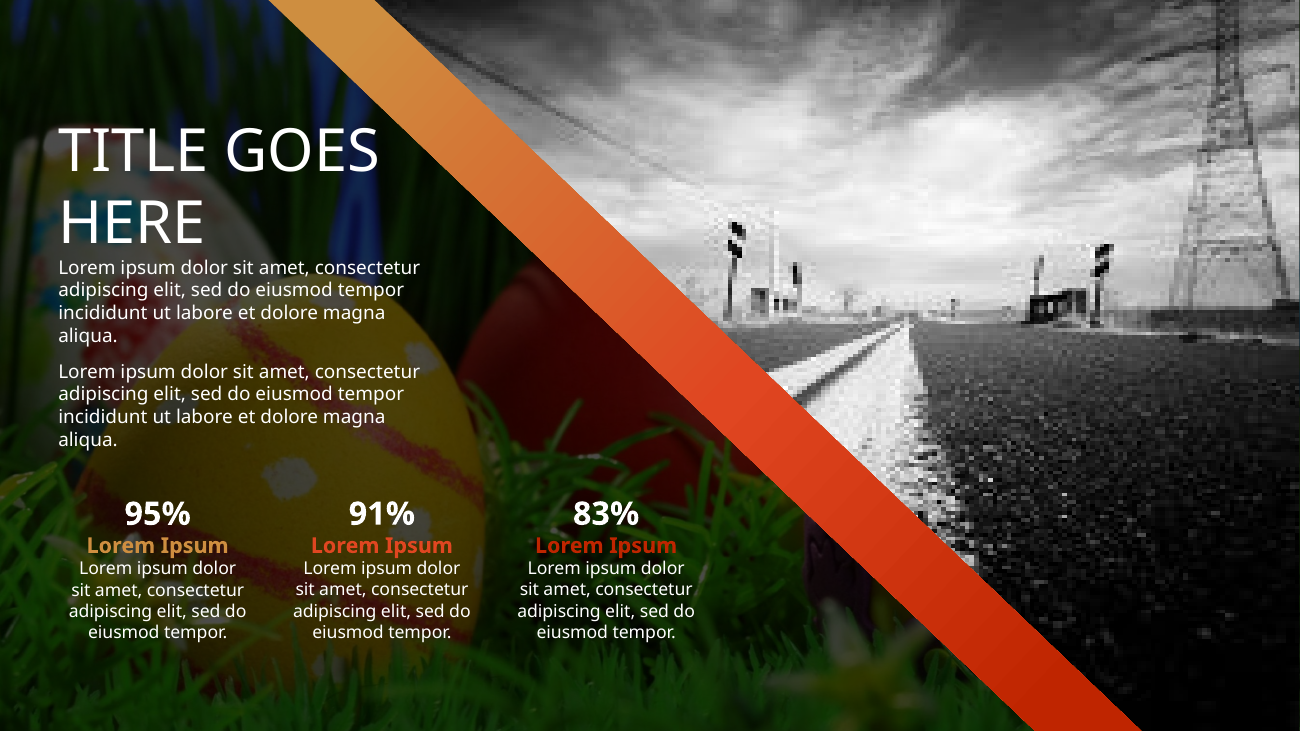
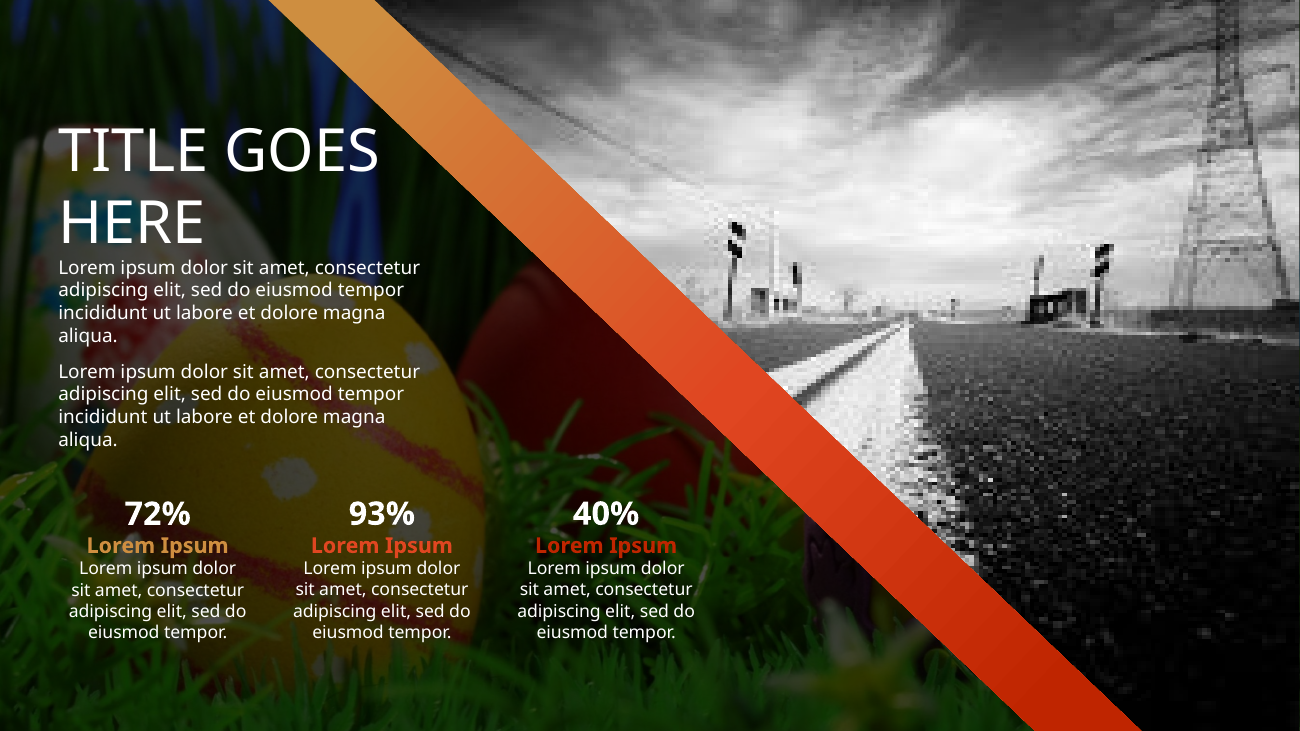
91%: 91% -> 93%
83%: 83% -> 40%
95%: 95% -> 72%
